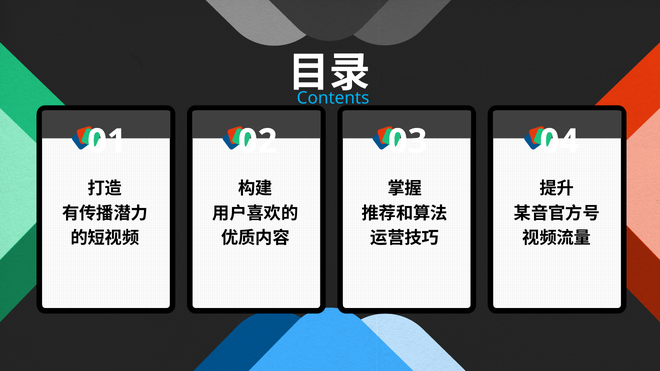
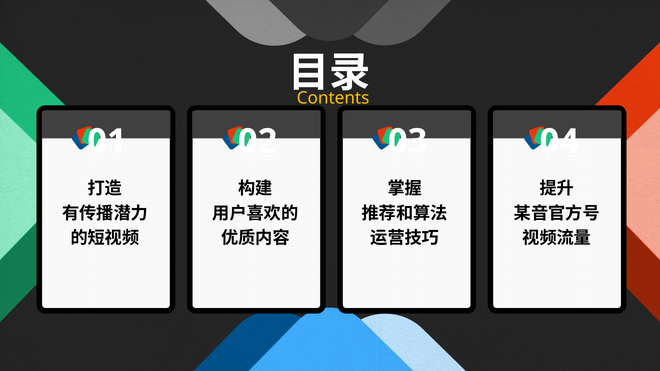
Contents colour: light blue -> yellow
